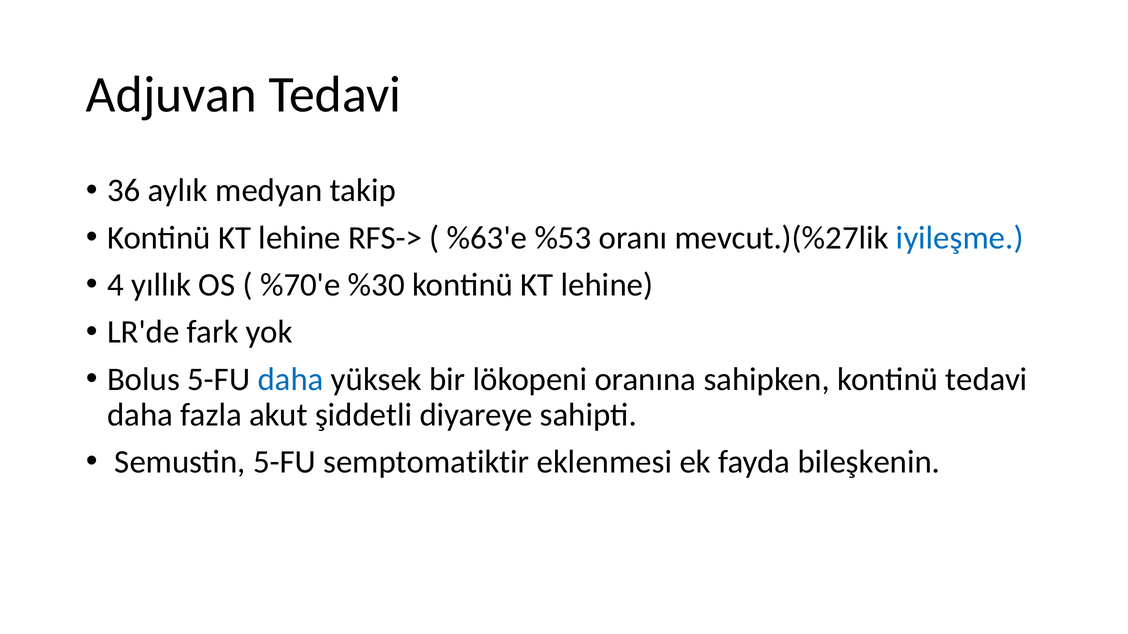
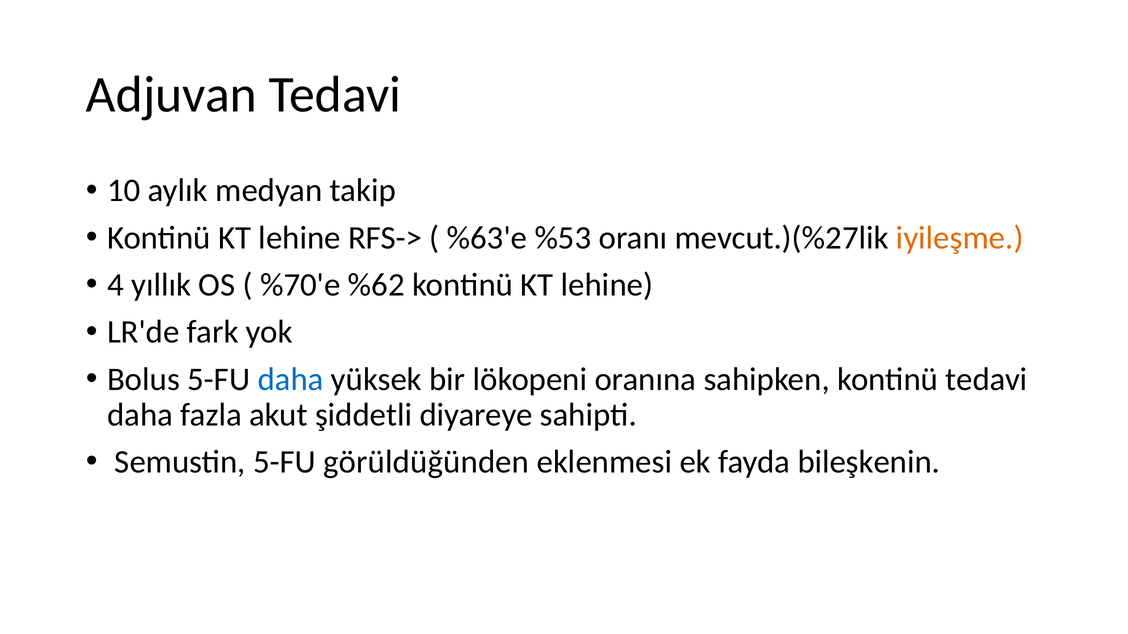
36: 36 -> 10
iyileşme colour: blue -> orange
%30: %30 -> %62
semptomatiktir: semptomatiktir -> görüldüğünden
